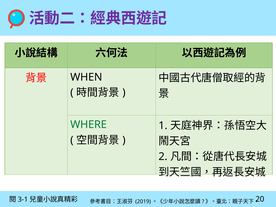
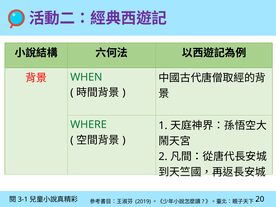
WHEN colour: black -> green
